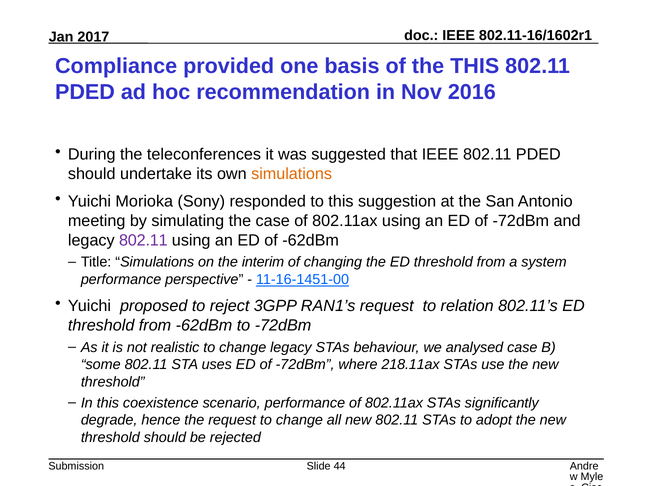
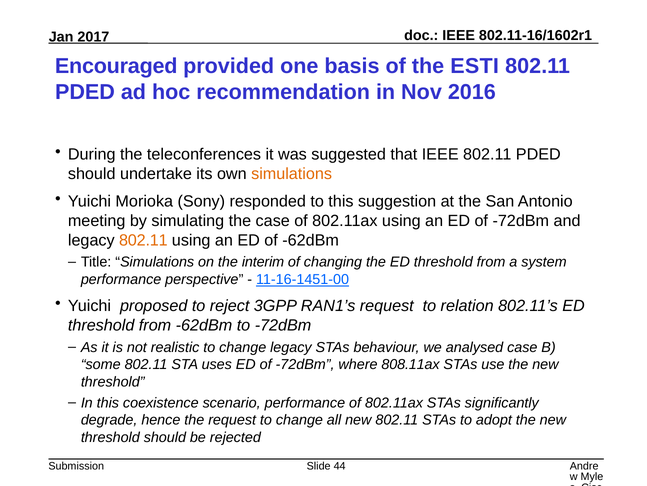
Compliance: Compliance -> Encouraged
the THIS: THIS -> ESTI
802.11 at (143, 240) colour: purple -> orange
218.11ax: 218.11ax -> 808.11ax
